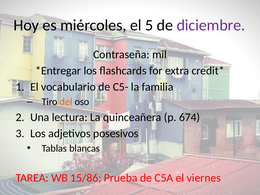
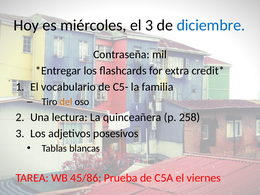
el 5: 5 -> 3
diciembre colour: purple -> blue
674: 674 -> 258
15/86: 15/86 -> 45/86
